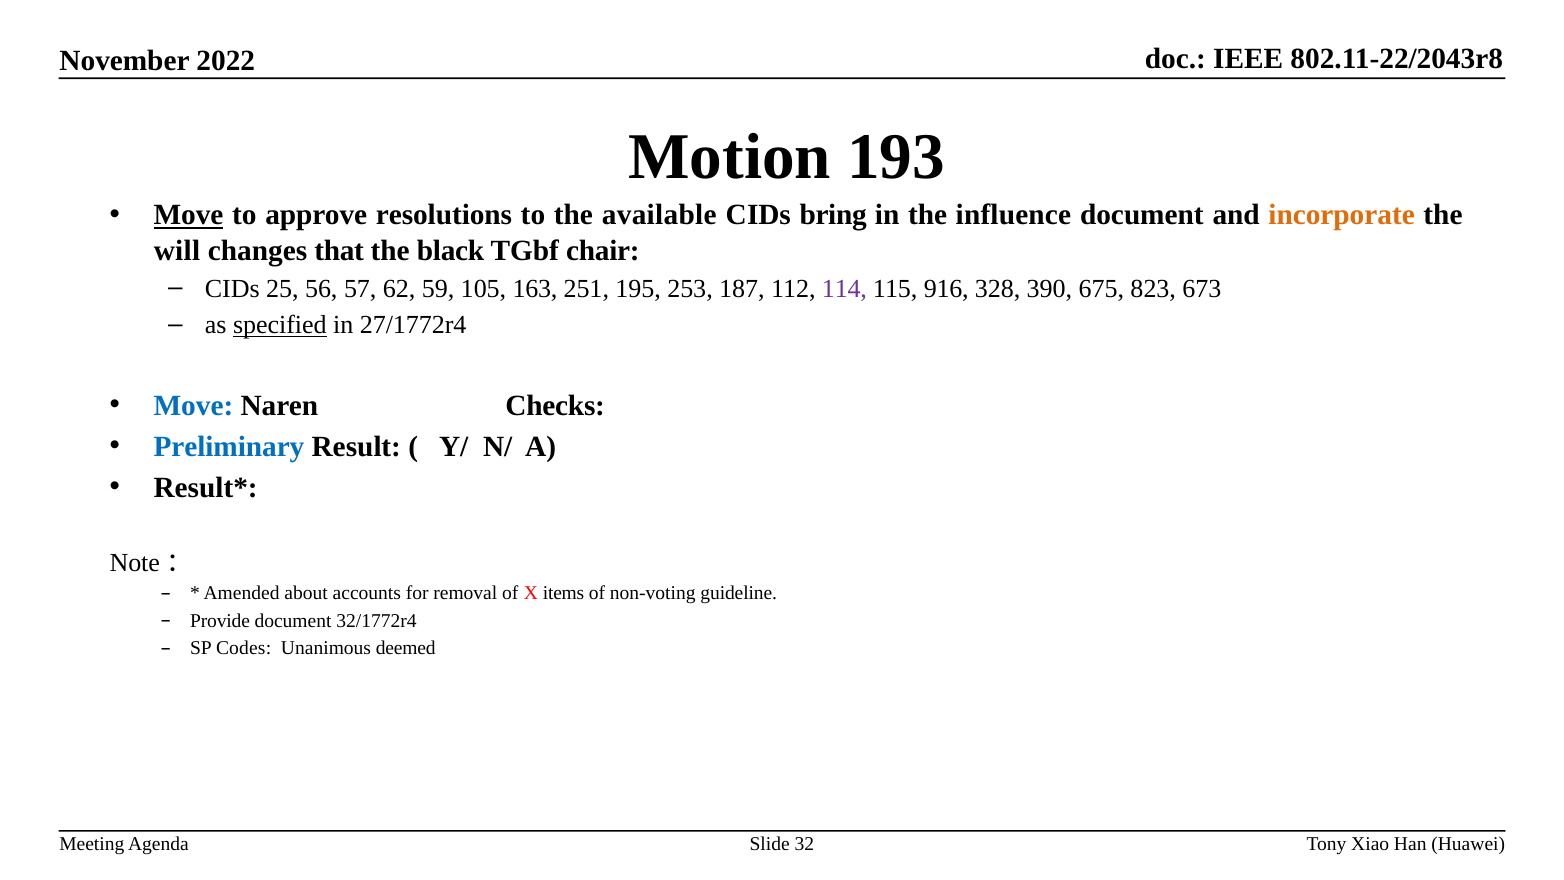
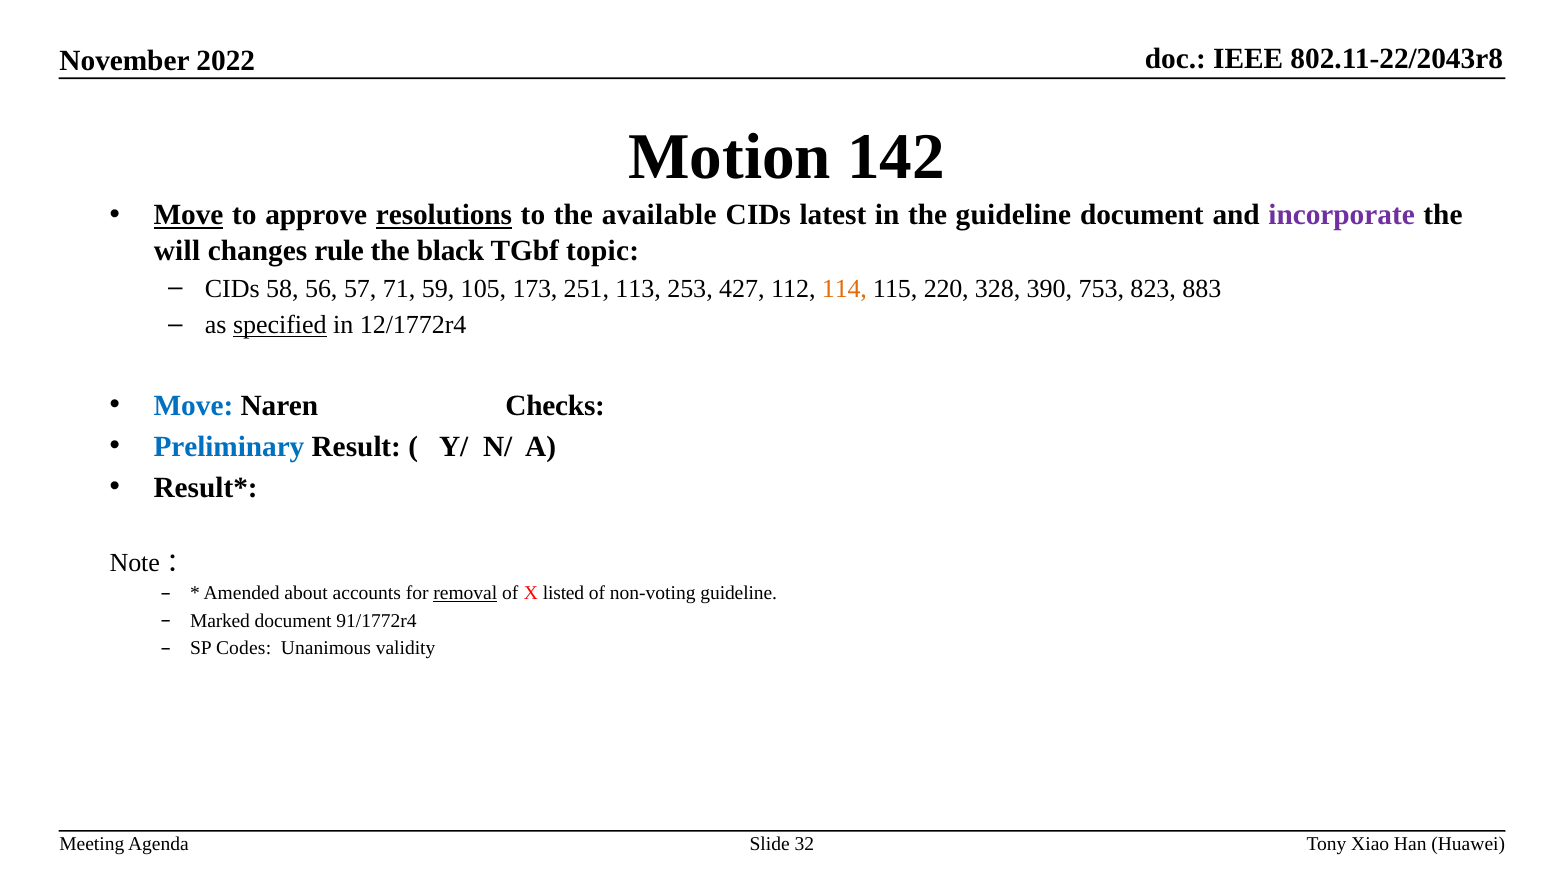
193: 193 -> 142
resolutions underline: none -> present
bring: bring -> latest
the influence: influence -> guideline
incorporate colour: orange -> purple
that: that -> rule
chair: chair -> topic
25: 25 -> 58
62: 62 -> 71
163: 163 -> 173
195: 195 -> 113
187: 187 -> 427
114 colour: purple -> orange
916: 916 -> 220
675: 675 -> 753
673: 673 -> 883
27/1772r4: 27/1772r4 -> 12/1772r4
removal underline: none -> present
items: items -> listed
Provide: Provide -> Marked
32/1772r4: 32/1772r4 -> 91/1772r4
deemed: deemed -> validity
